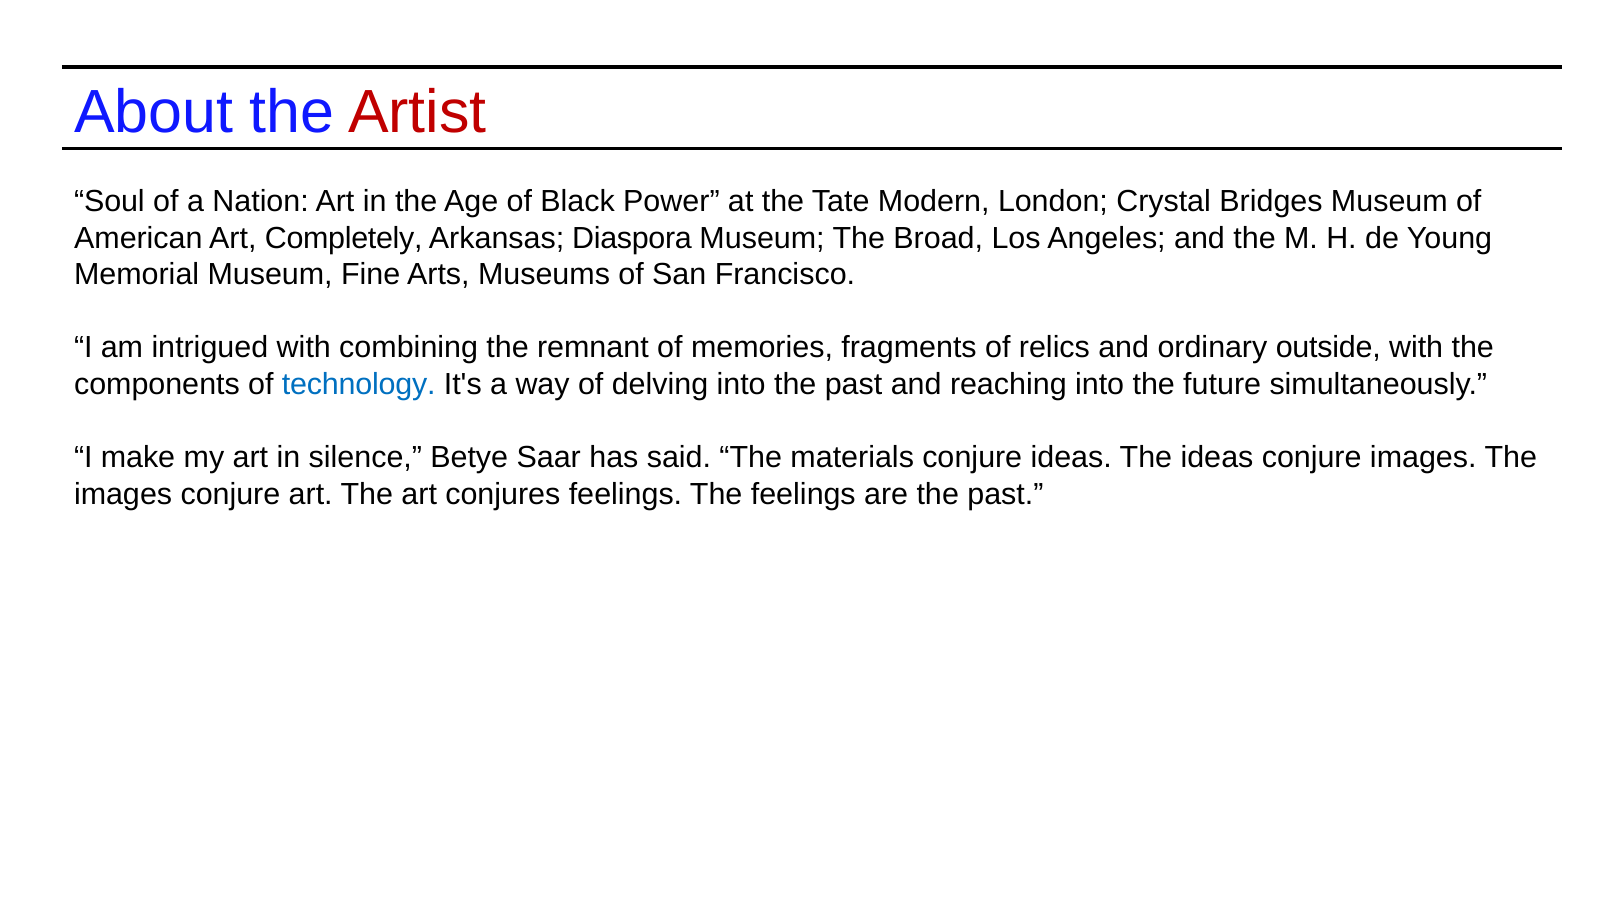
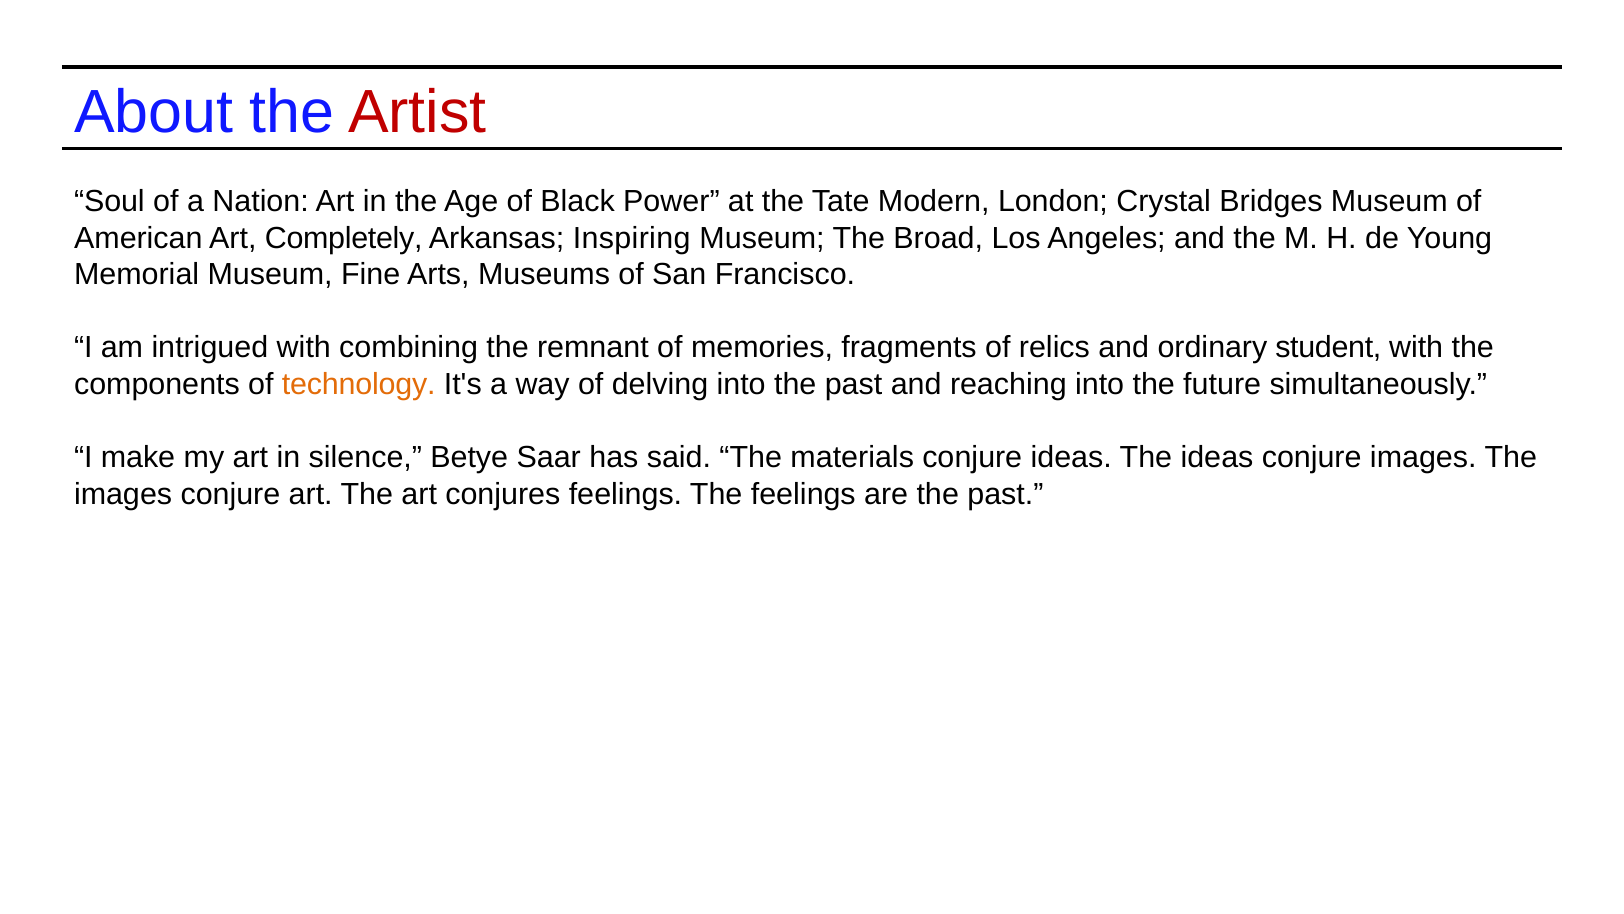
Diaspora: Diaspora -> Inspiring
outside: outside -> student
technology colour: blue -> orange
